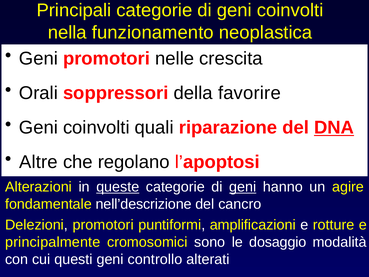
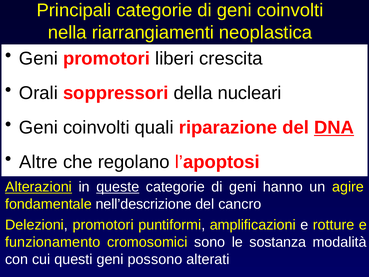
funzionamento: funzionamento -> riarrangiamenti
nelle: nelle -> liberi
favorire: favorire -> nucleari
Alterazioni underline: none -> present
geni at (243, 187) underline: present -> none
principalmente: principalmente -> funzionamento
dosaggio: dosaggio -> sostanza
controllo: controllo -> possono
